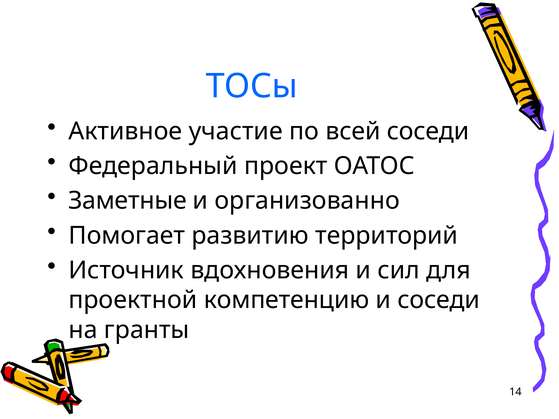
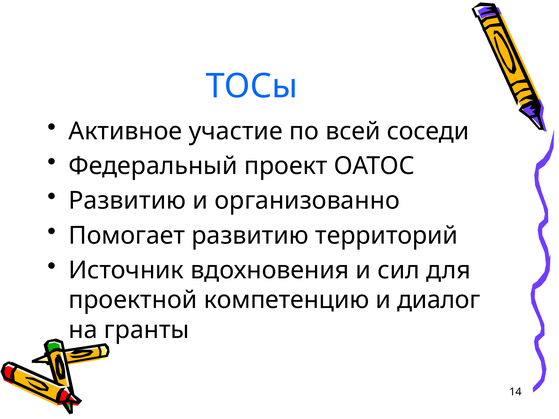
Заметные at (127, 201): Заметные -> Развитию
и соседи: соседи -> диалог
